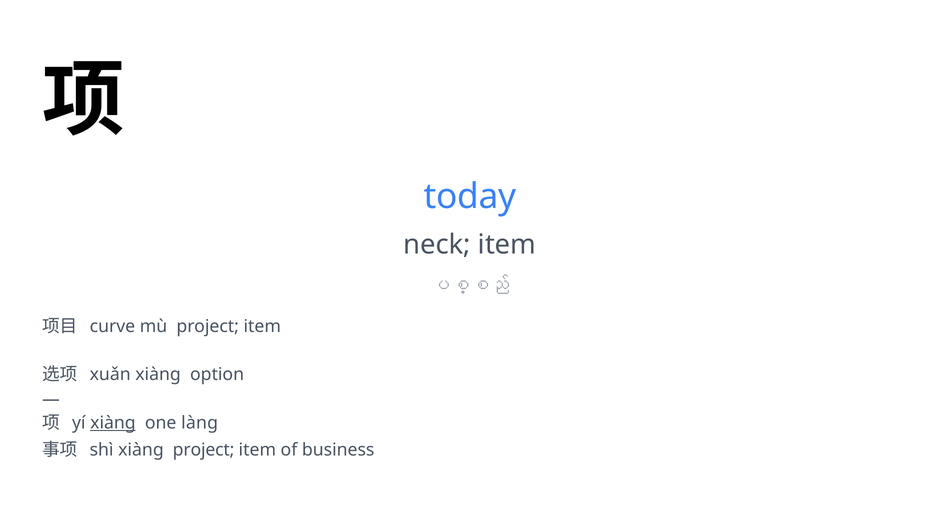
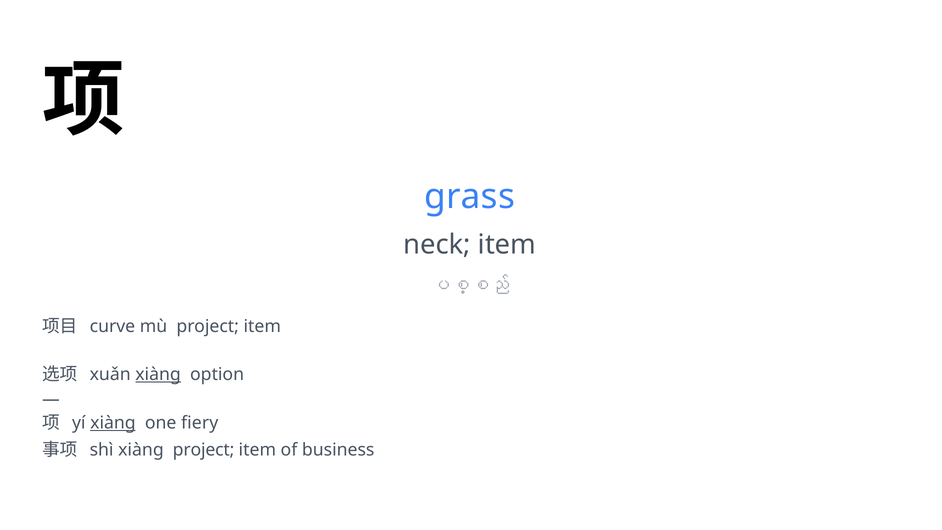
today: today -> grass
xiàng at (158, 374) underline: none -> present
làng: làng -> fiery
